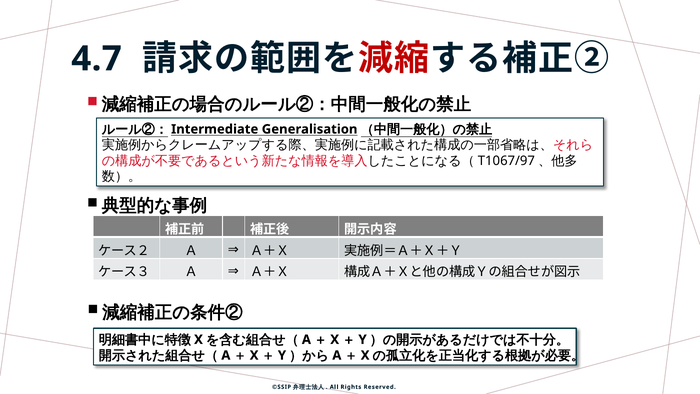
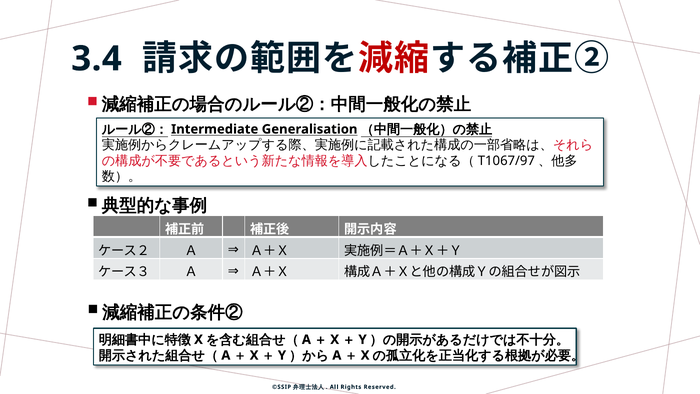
4.7: 4.7 -> 3.4
